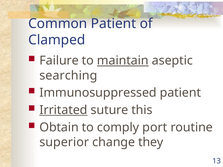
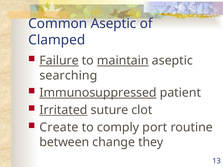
Common Patient: Patient -> Aseptic
Failure underline: none -> present
Immunosuppressed underline: none -> present
this: this -> clot
Obtain: Obtain -> Create
superior: superior -> between
